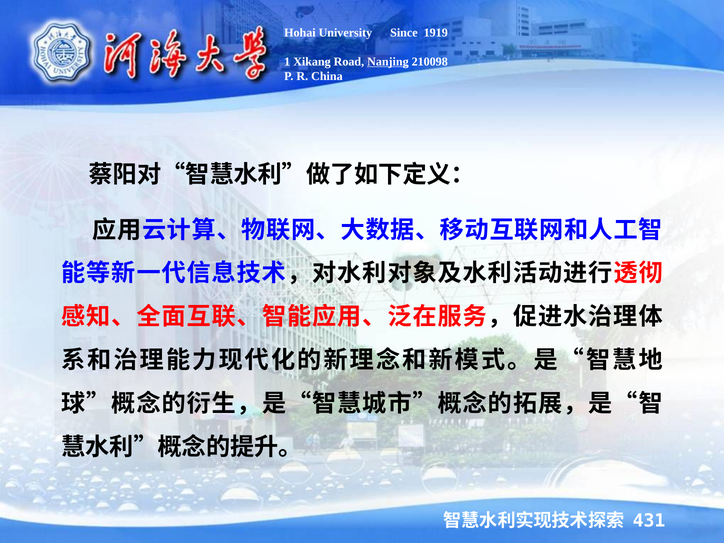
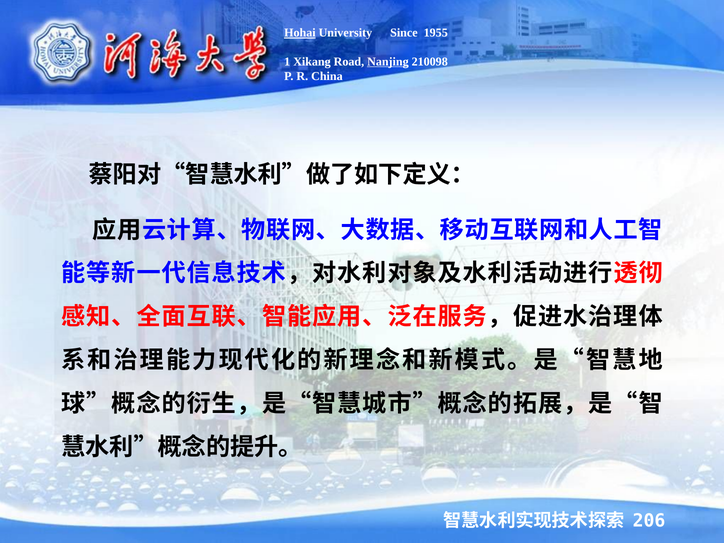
Hohai underline: none -> present
1919: 1919 -> 1955
431: 431 -> 206
